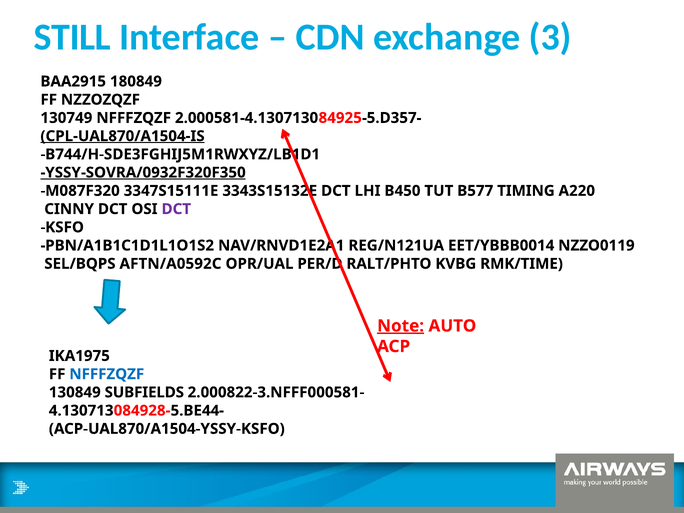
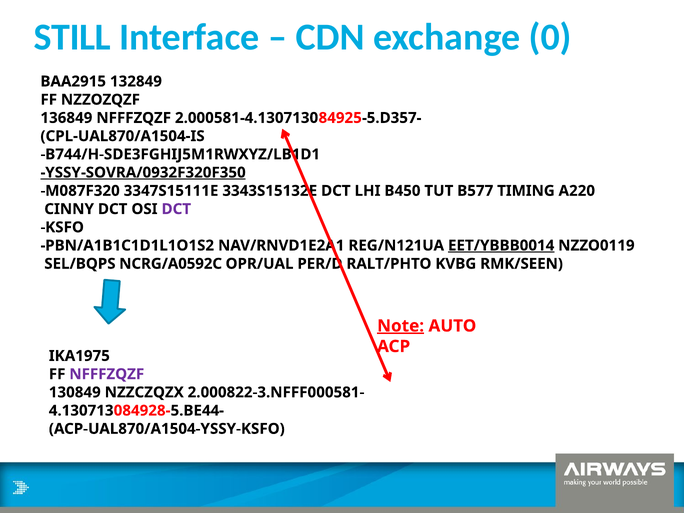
3: 3 -> 0
180849: 180849 -> 132849
130749: 130749 -> 136849
CPL-UAL870/A1504-IS underline: present -> none
EET/YBBB0014 underline: none -> present
AFTN/A0592C: AFTN/A0592C -> NCRG/A0592C
RMK/TIME: RMK/TIME -> RMK/SEEN
NFFFZQZF at (107, 374) colour: blue -> purple
SUBFIELDS: SUBFIELDS -> NZZCZQZX
